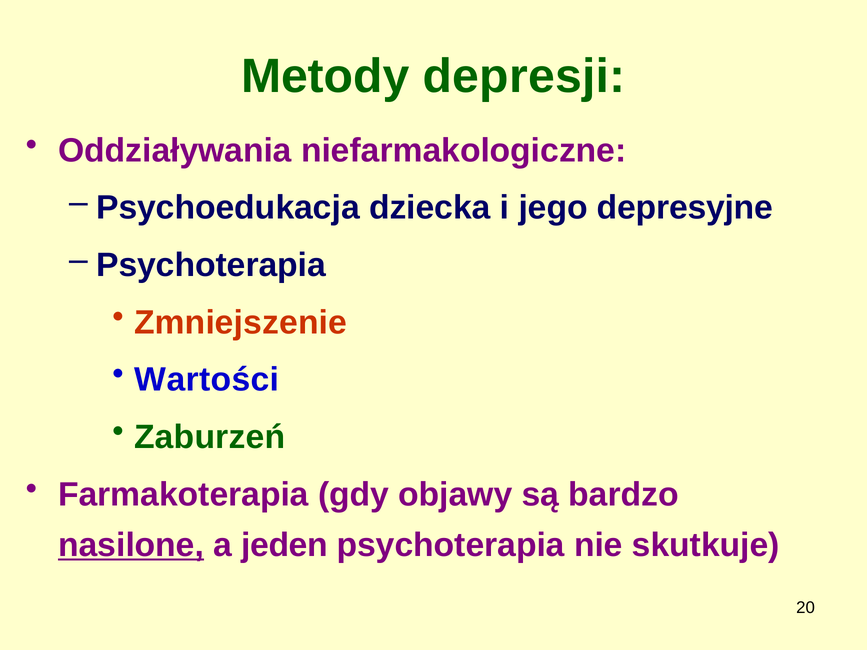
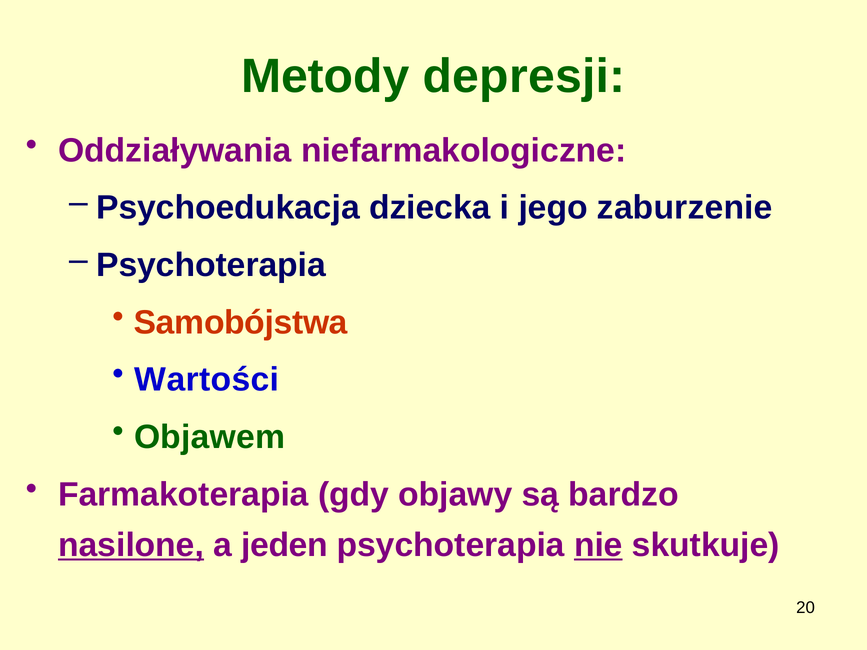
depresyjne: depresyjne -> zaburzenie
Zmniejszenie: Zmniejszenie -> Samobójstwa
Zaburzeń: Zaburzeń -> Objawem
nie underline: none -> present
